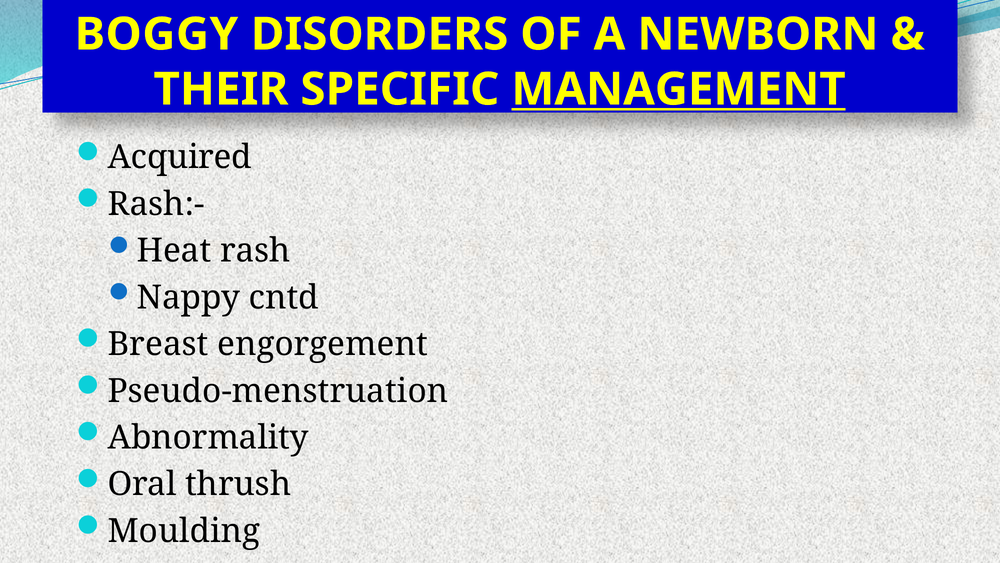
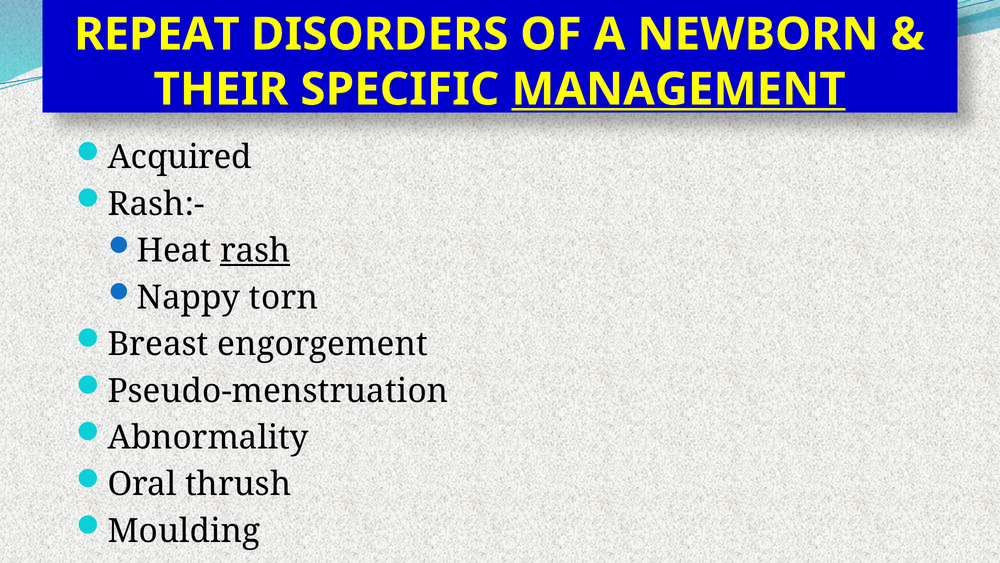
BOGGY: BOGGY -> REPEAT
rash underline: none -> present
cntd: cntd -> torn
